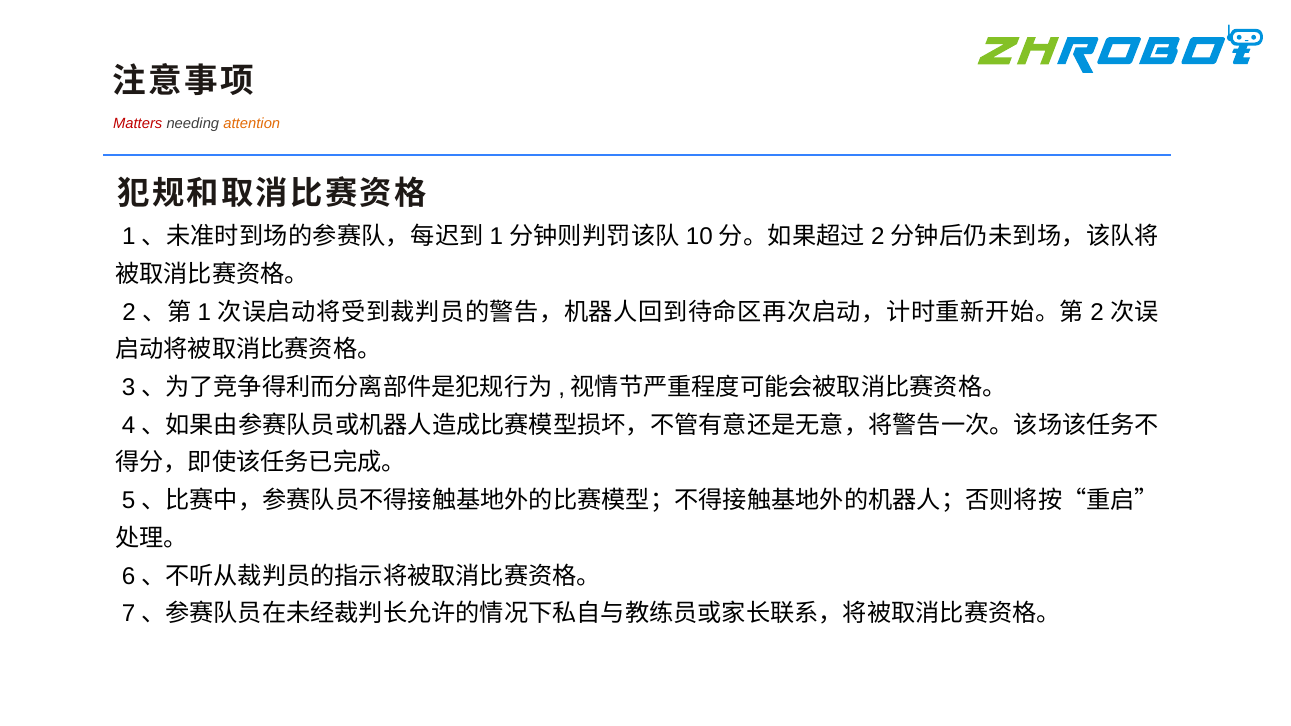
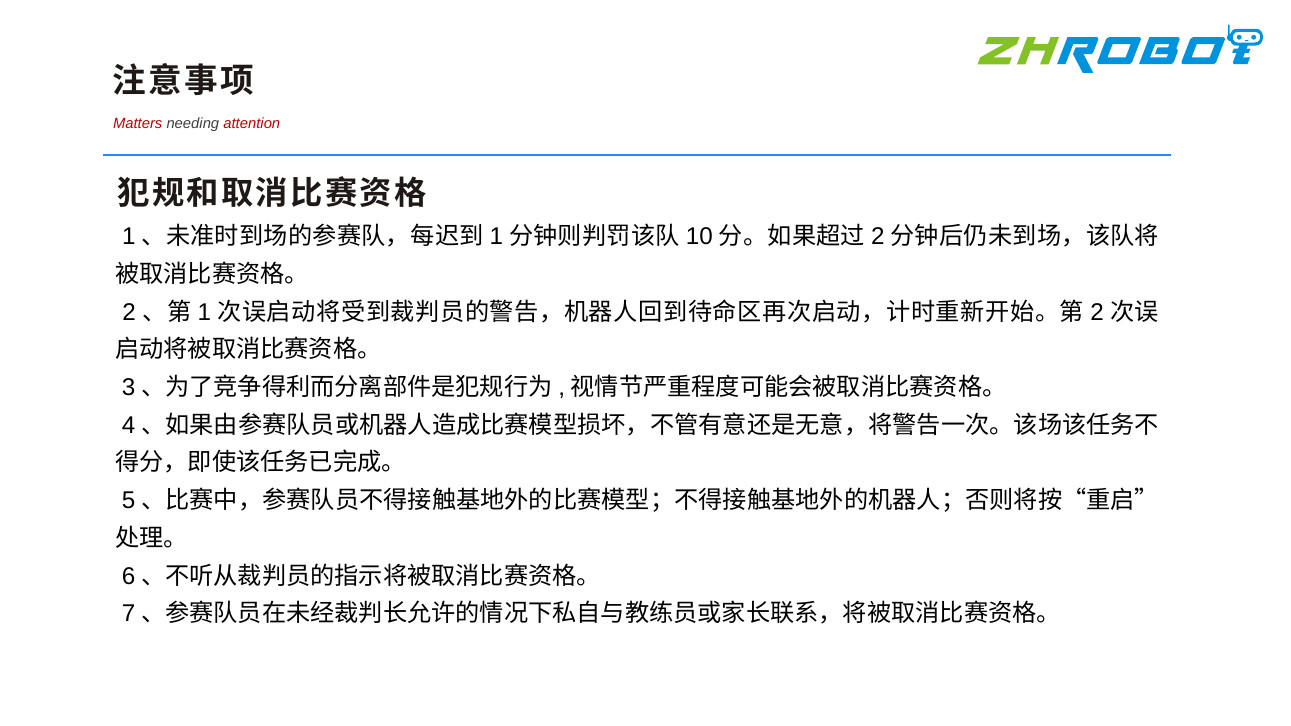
attention colour: orange -> red
